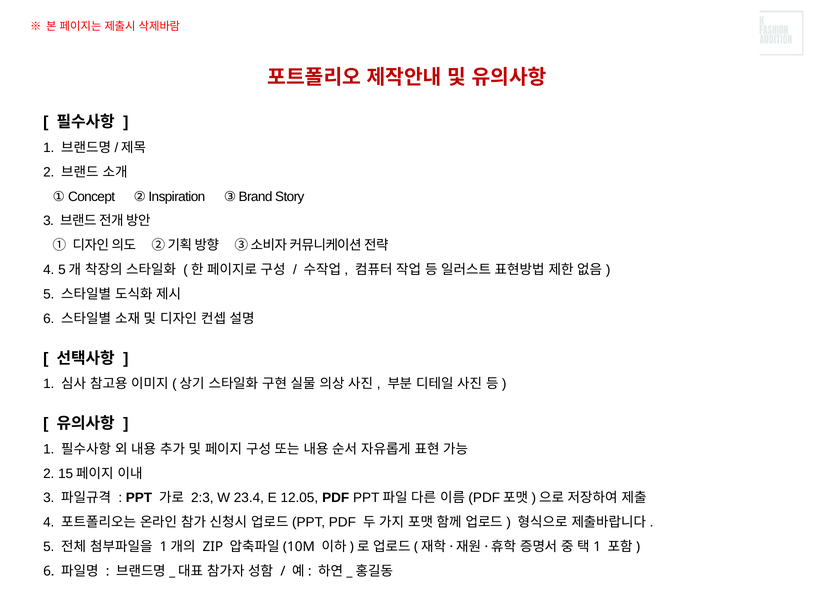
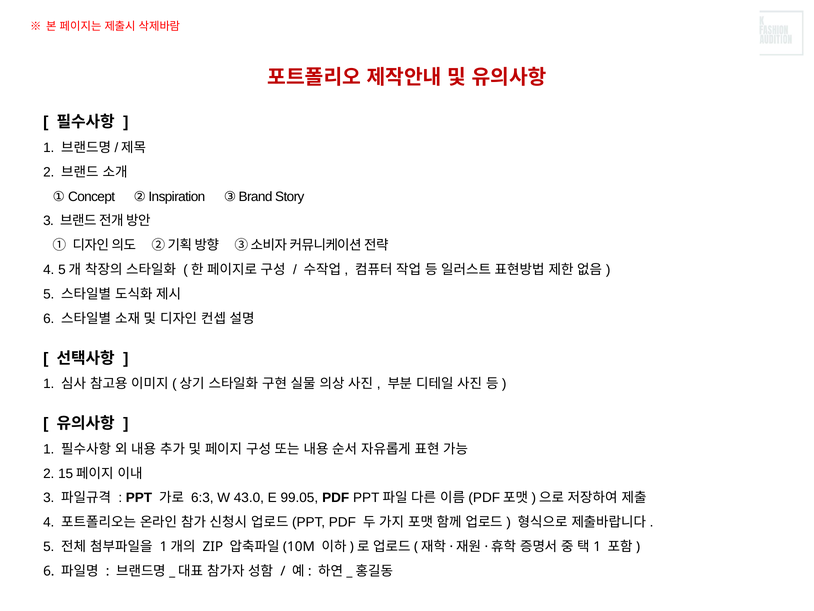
2:3: 2:3 -> 6:3
23.4: 23.4 -> 43.0
12.05: 12.05 -> 99.05
